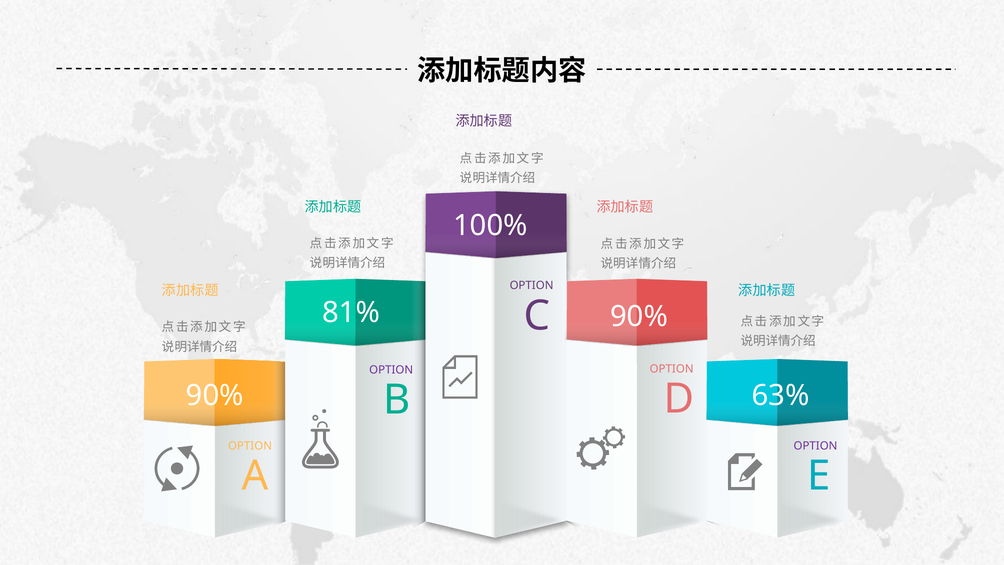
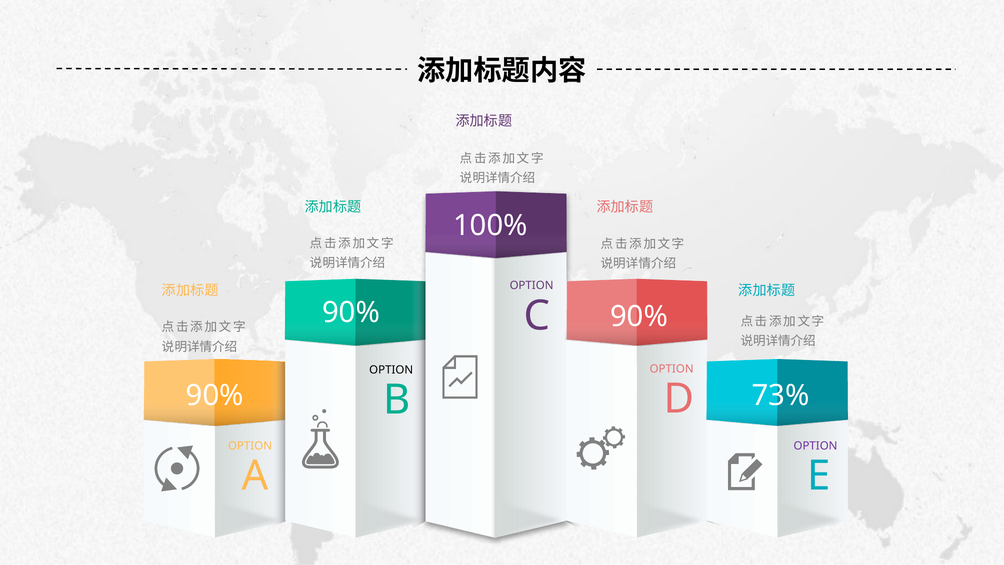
81% at (351, 312): 81% -> 90%
OPTION at (391, 370) colour: purple -> black
63%: 63% -> 73%
